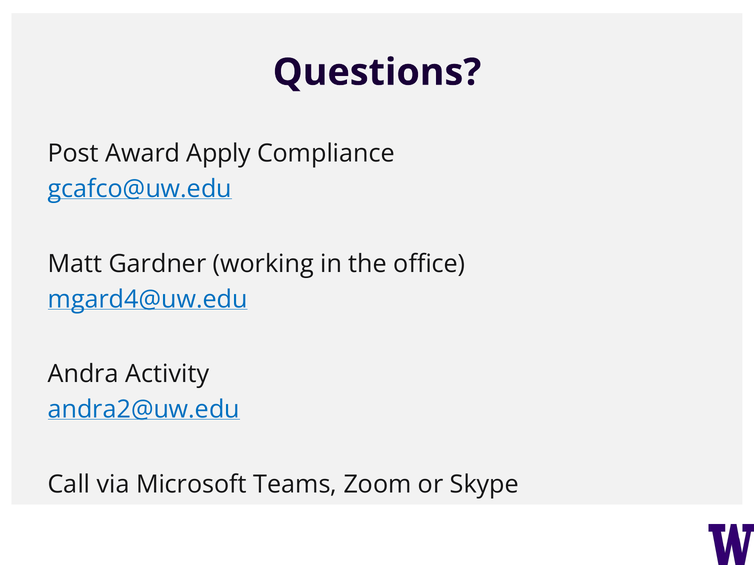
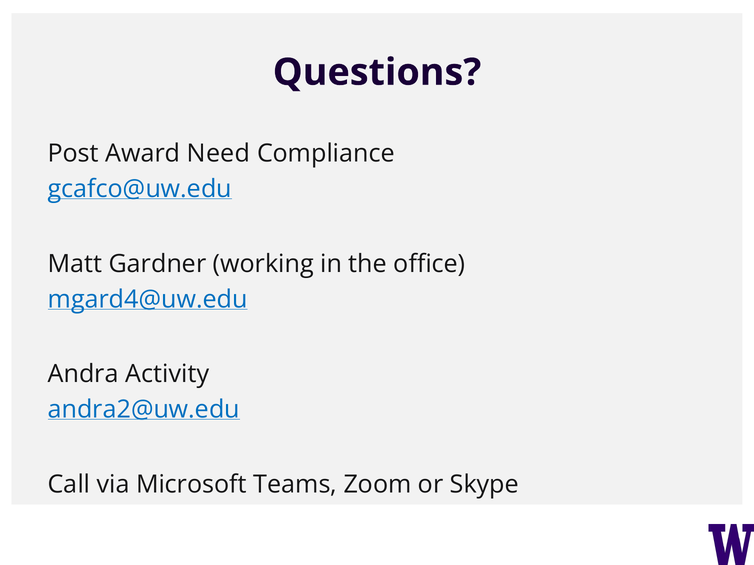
Apply: Apply -> Need
